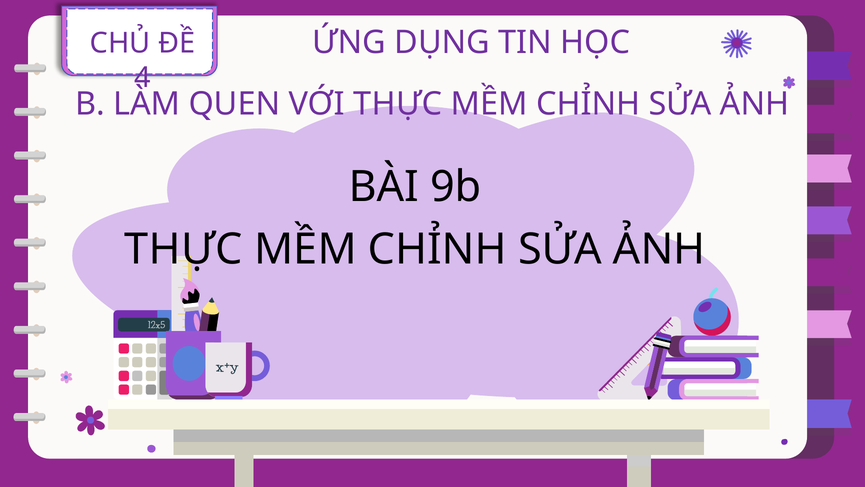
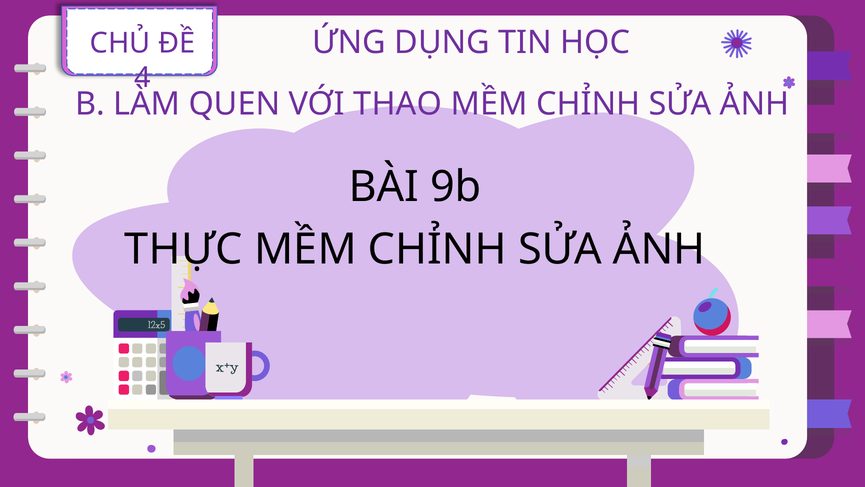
VỚI THỰC: THỰC -> THAO
